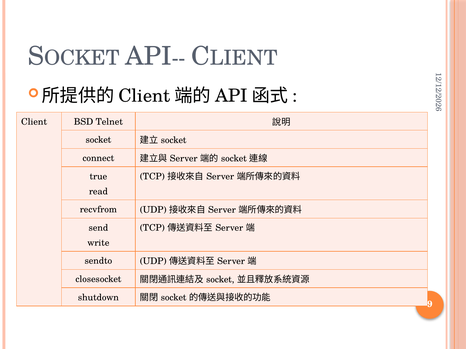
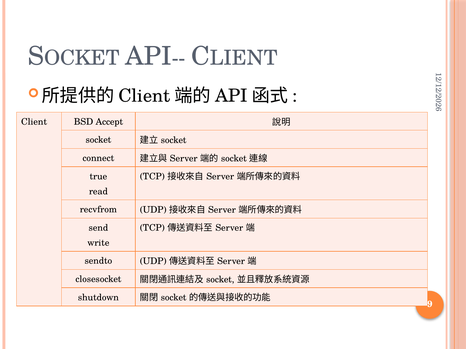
Telnet: Telnet -> Accept
